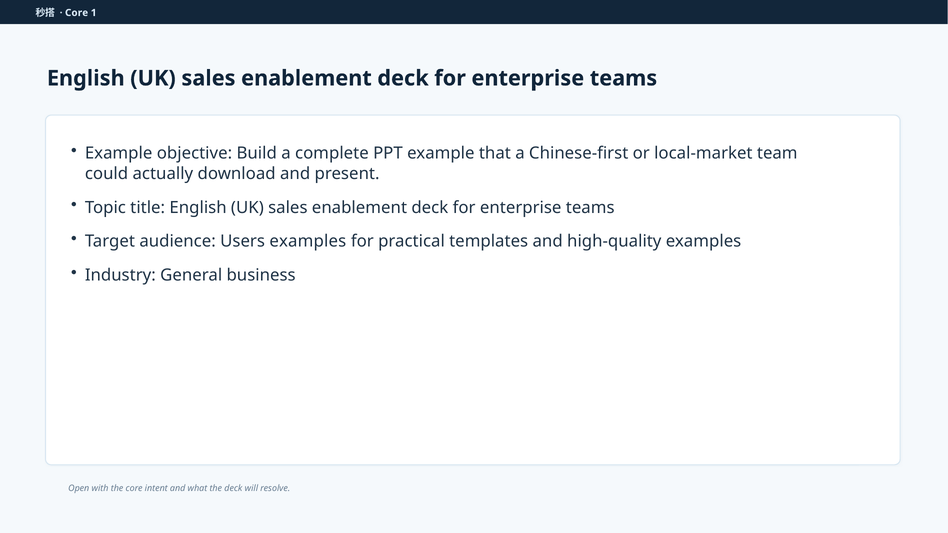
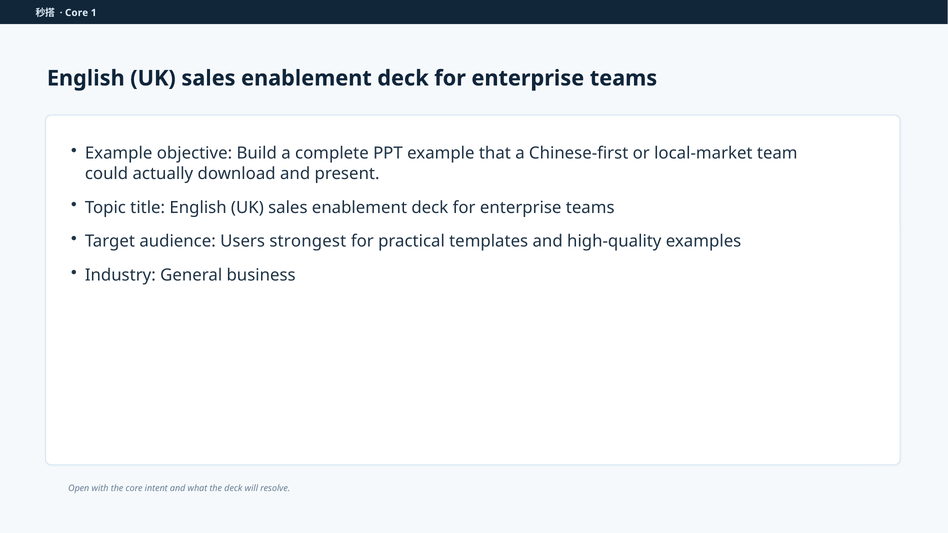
Users examples: examples -> strongest
